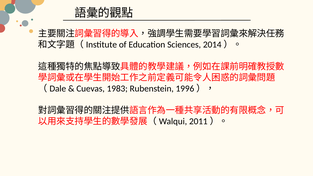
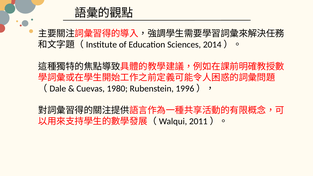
1983: 1983 -> 1980
